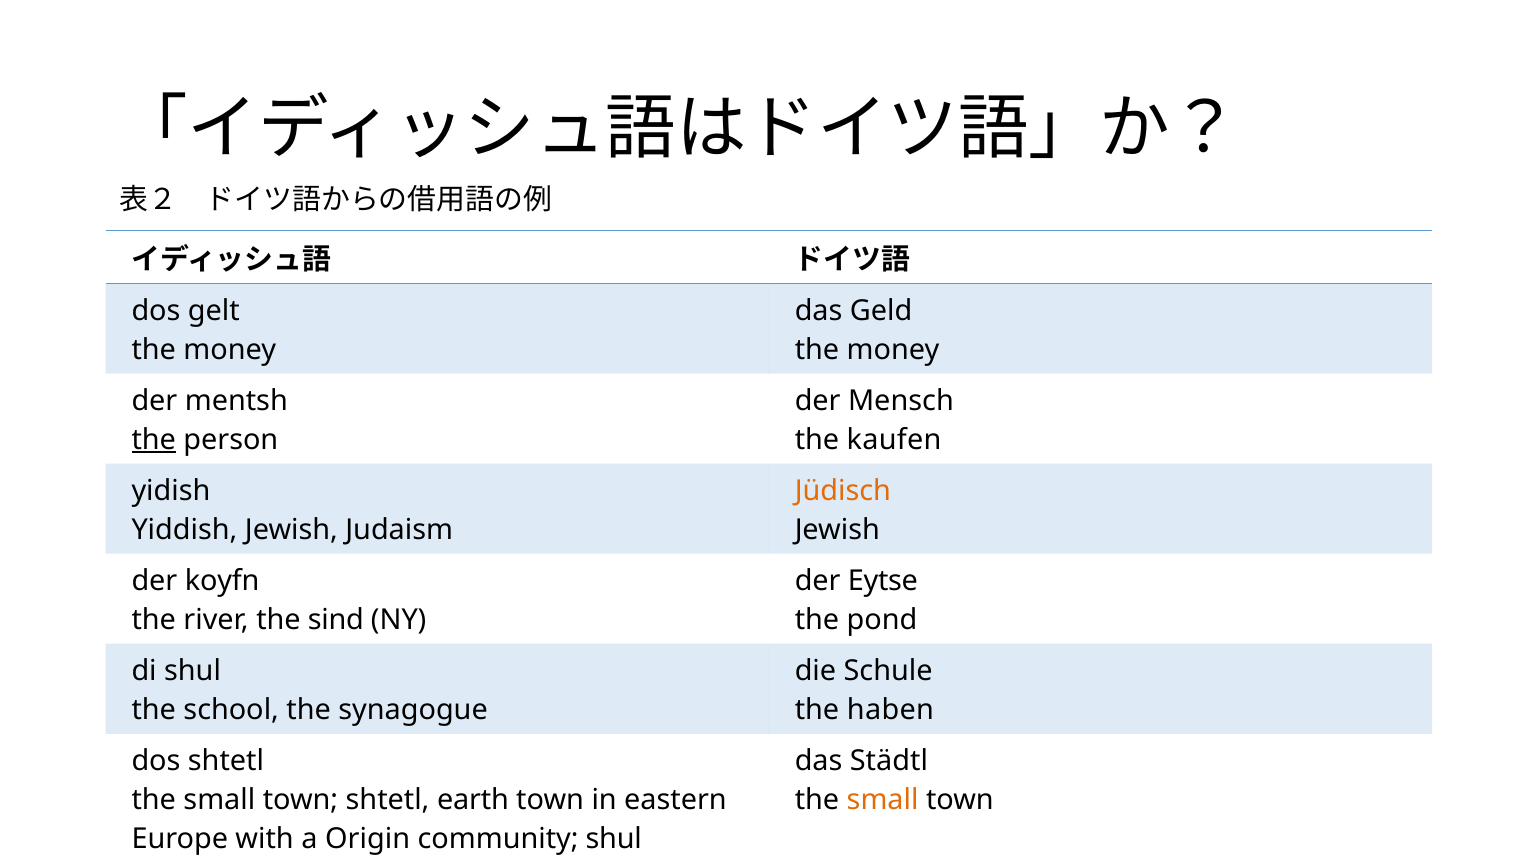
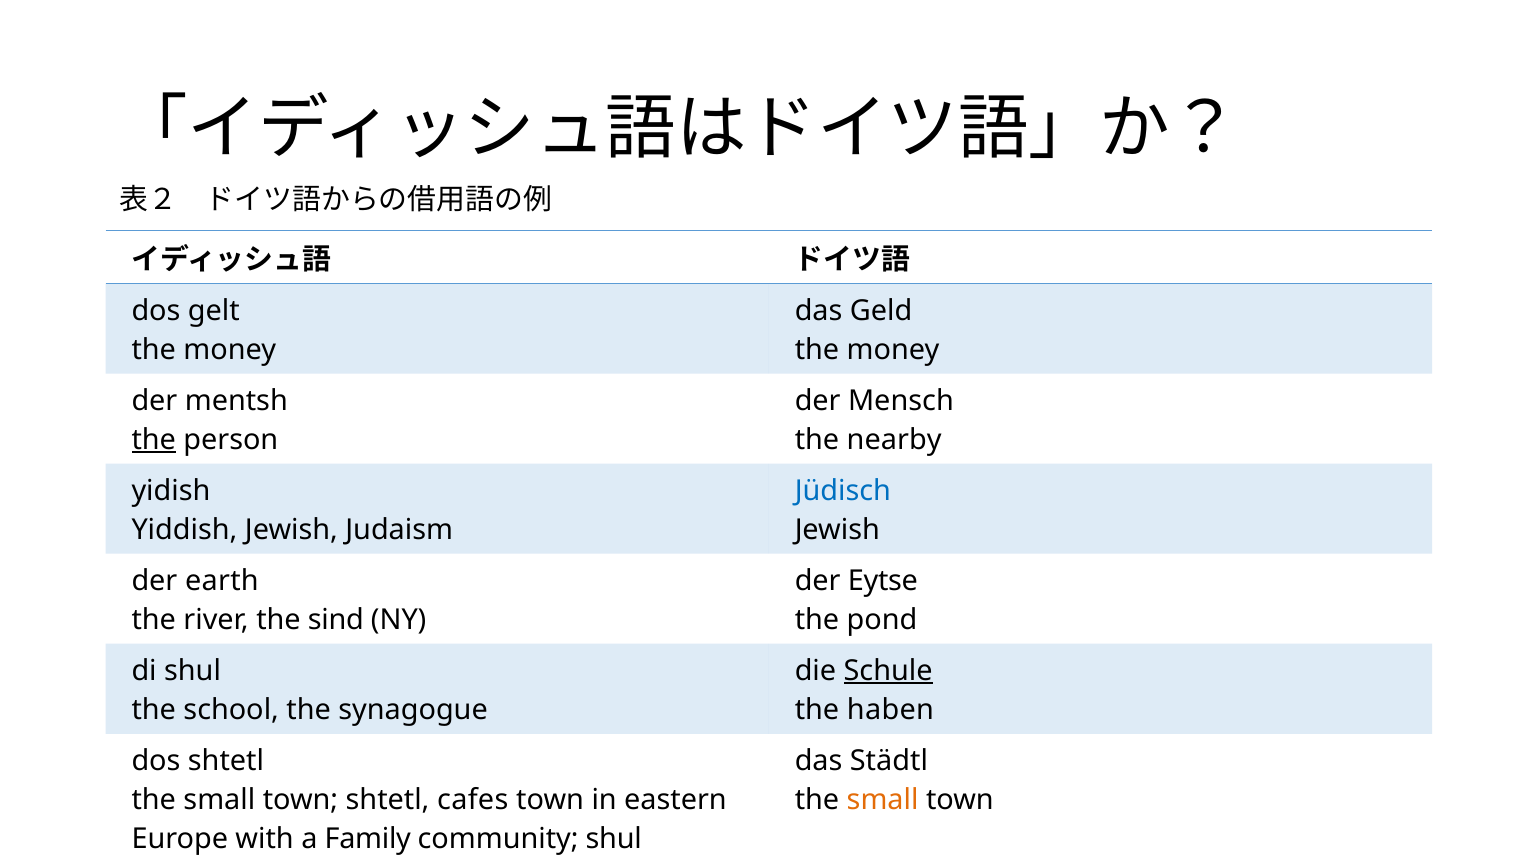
kaufen: kaufen -> nearby
Jüdisch colour: orange -> blue
koyfn: koyfn -> earth
Schule underline: none -> present
earth: earth -> cafes
Origin: Origin -> Family
